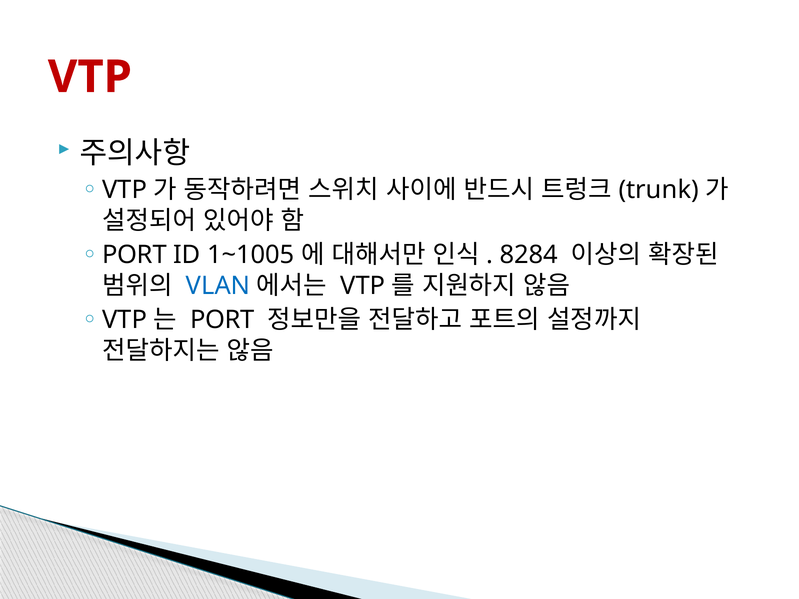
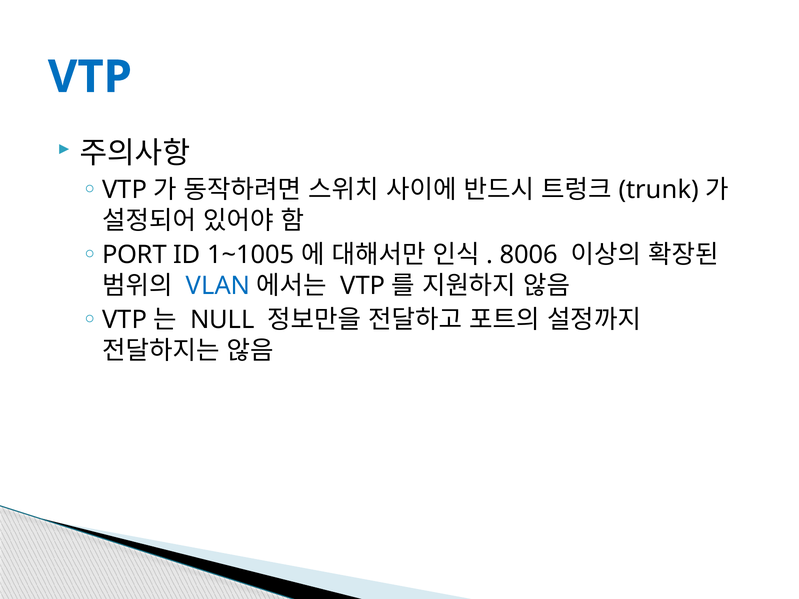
VTP at (90, 77) colour: red -> blue
8284: 8284 -> 8006
PORT at (222, 320): PORT -> NULL
